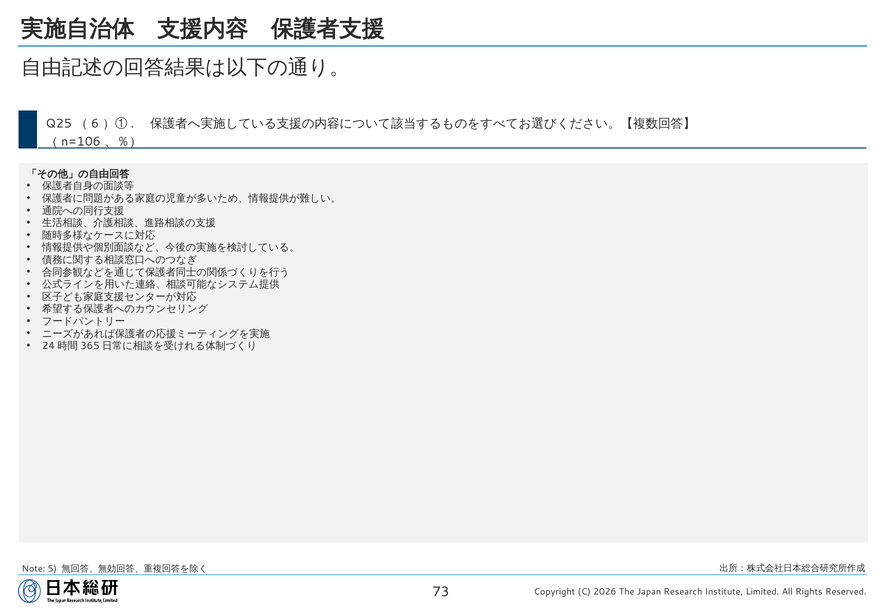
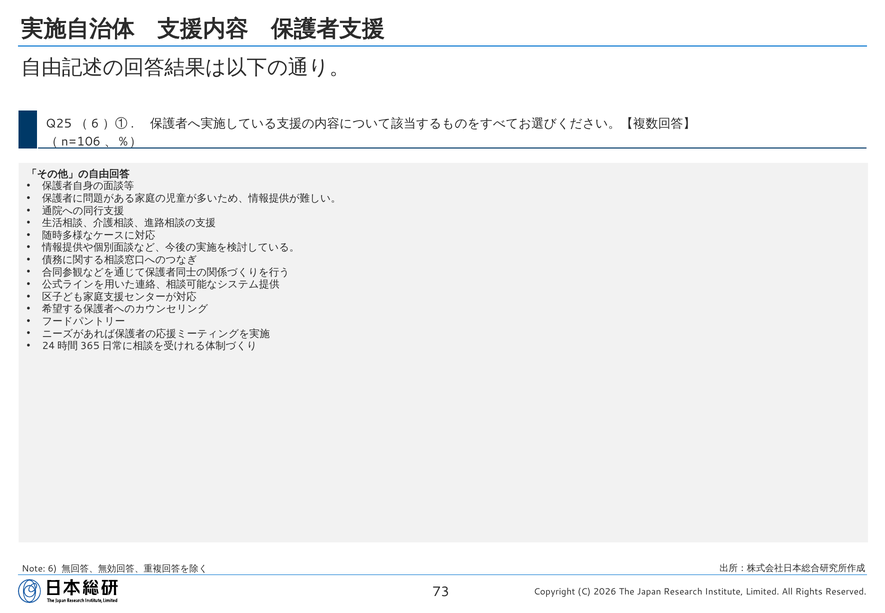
Note 5: 5 -> 6
